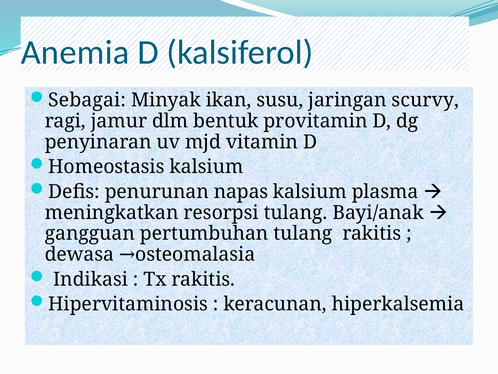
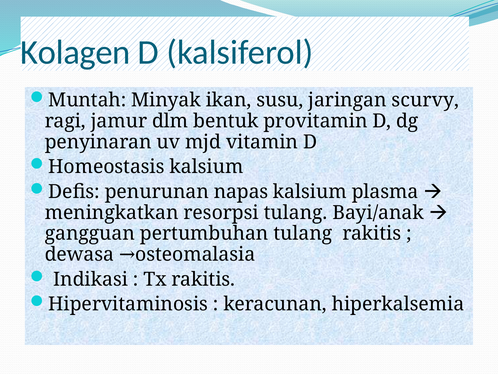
Anemia: Anemia -> Kolagen
Sebagai: Sebagai -> Muntah
